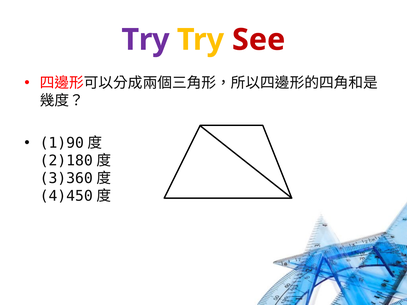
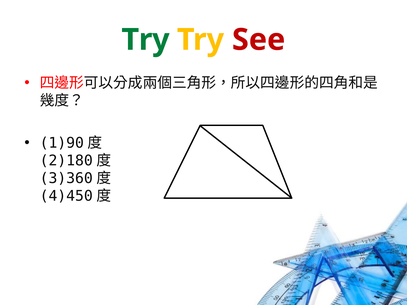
Try at (146, 40) colour: purple -> green
